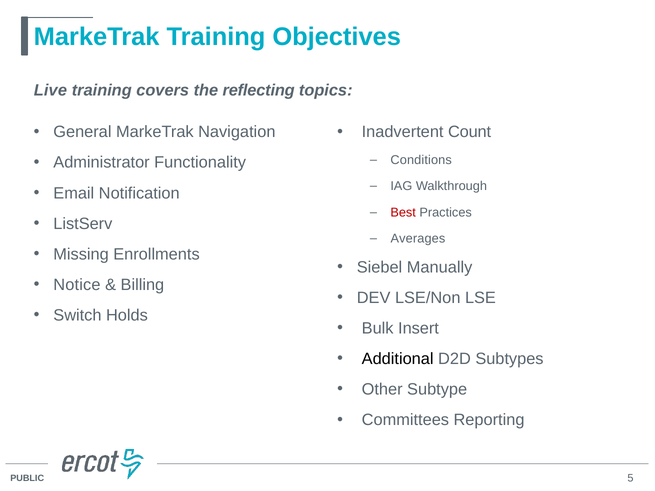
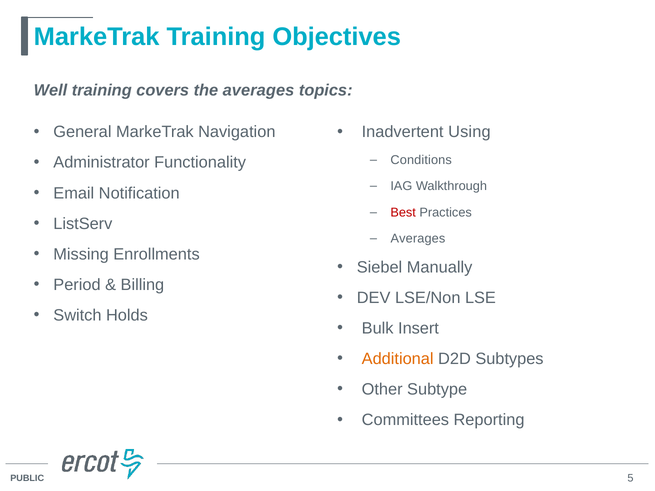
Live: Live -> Well
the reflecting: reflecting -> averages
Count: Count -> Using
Notice: Notice -> Period
Additional colour: black -> orange
